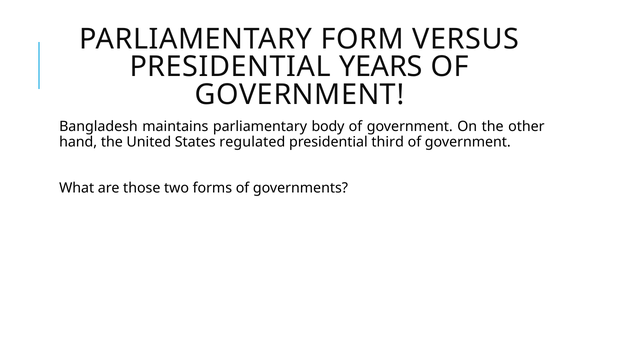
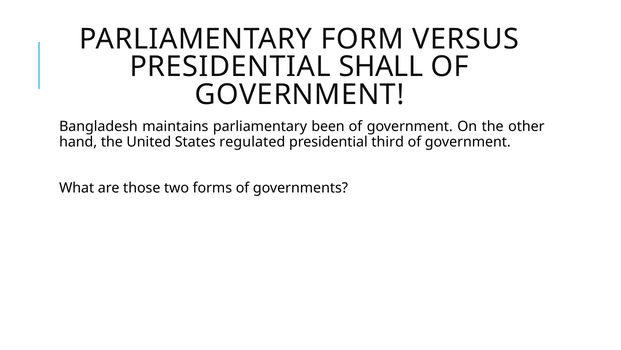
YEARS: YEARS -> SHALL
body: body -> been
